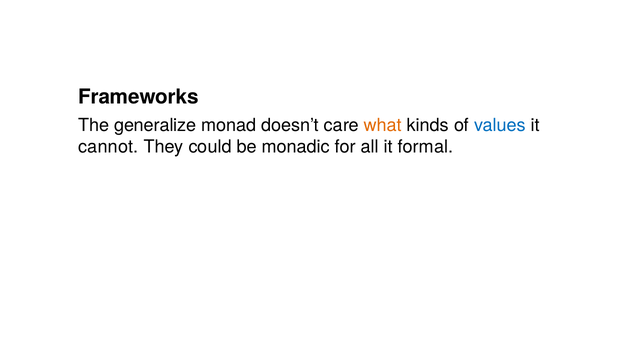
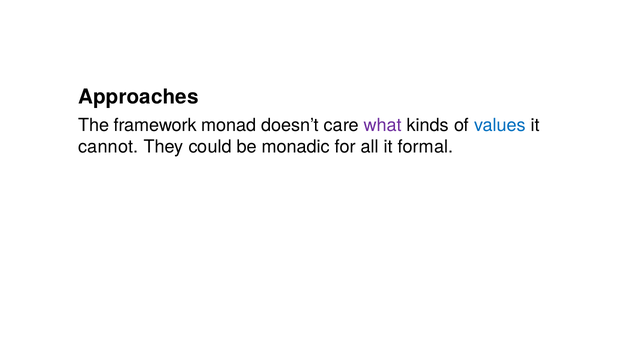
Frameworks: Frameworks -> Approaches
generalize: generalize -> framework
what colour: orange -> purple
